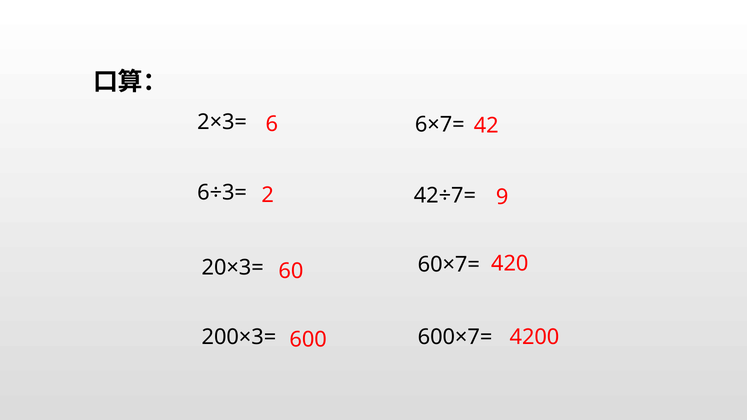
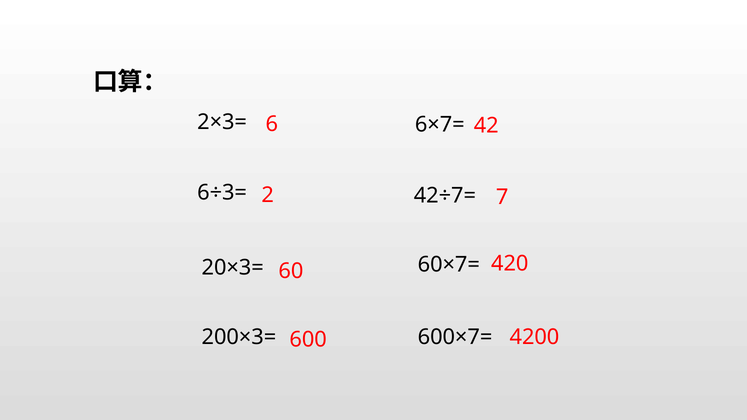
9: 9 -> 7
